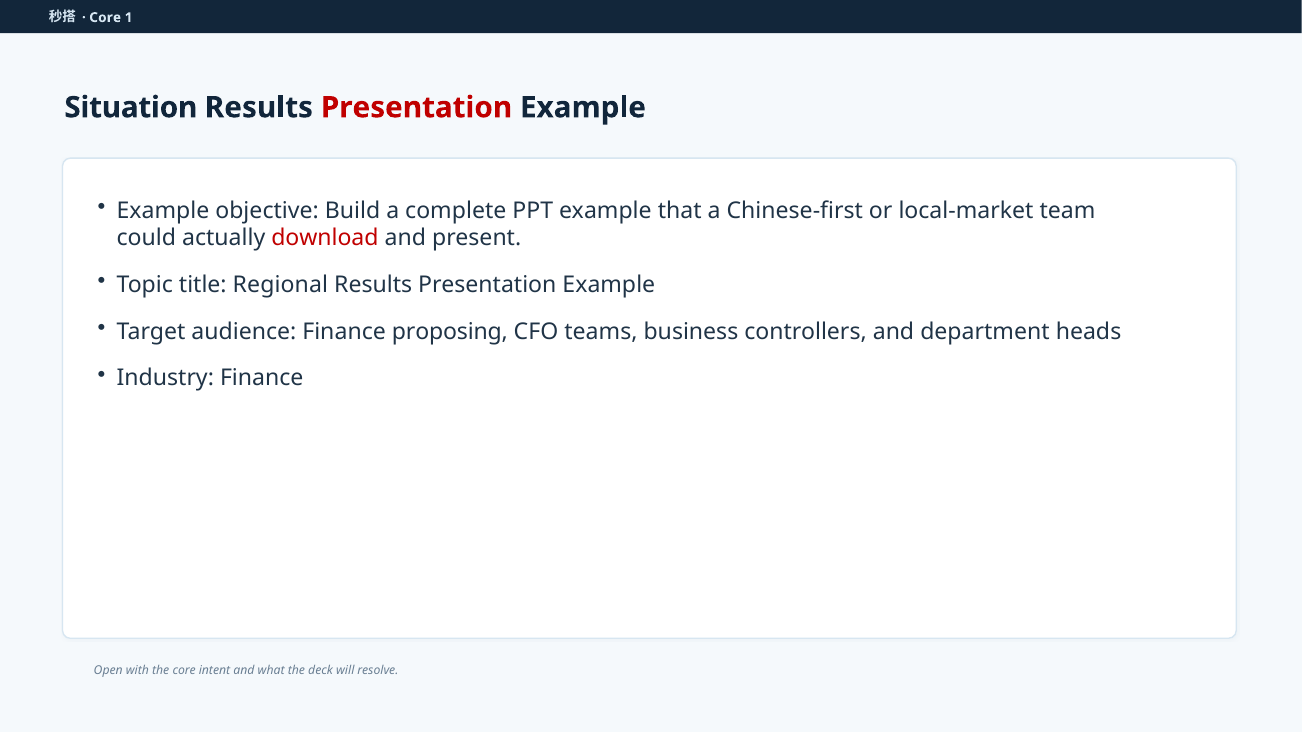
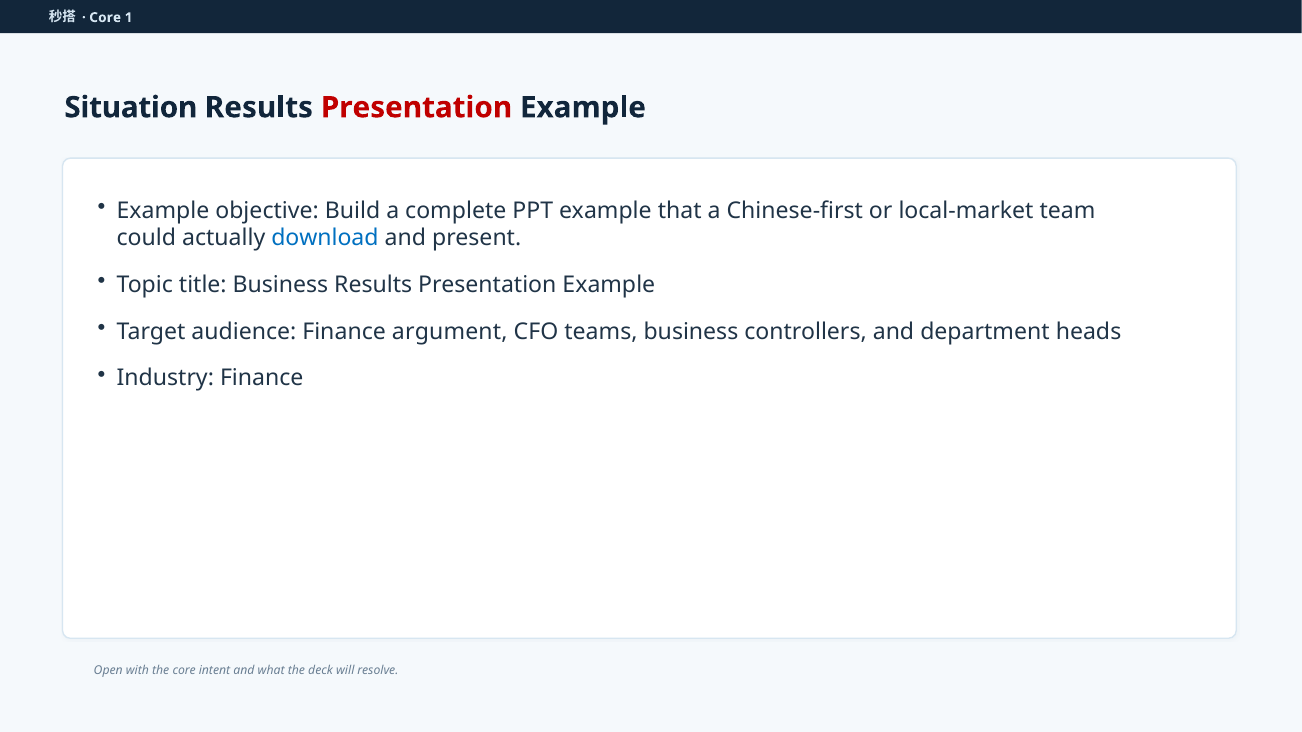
download colour: red -> blue
title Regional: Regional -> Business
proposing: proposing -> argument
